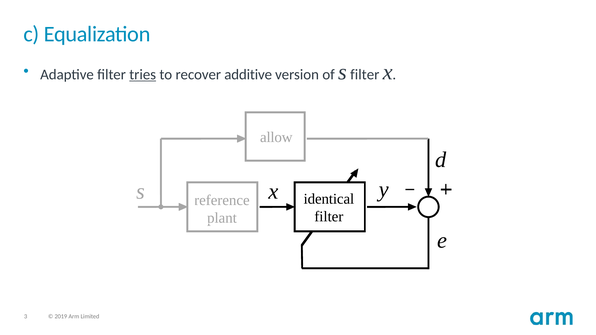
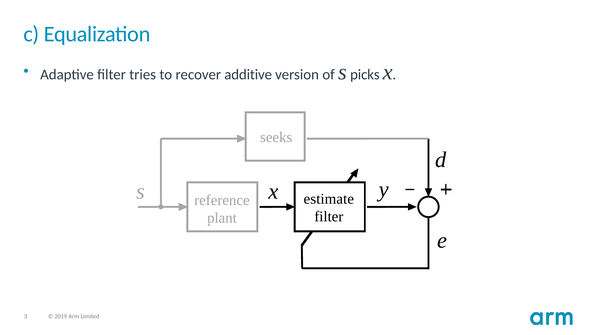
tries underline: present -> none
s filter: filter -> picks
allow: allow -> seeks
identical: identical -> estimate
